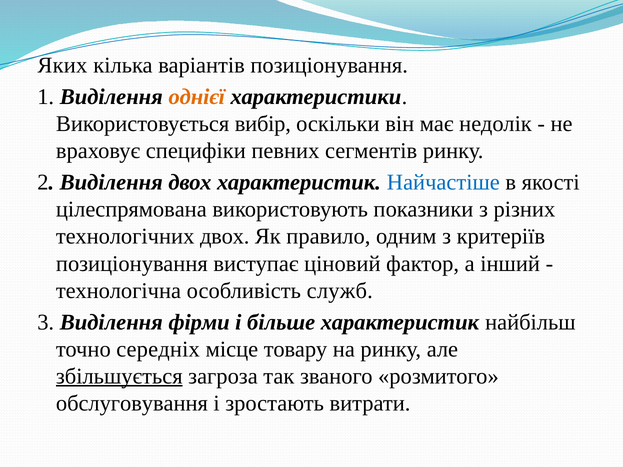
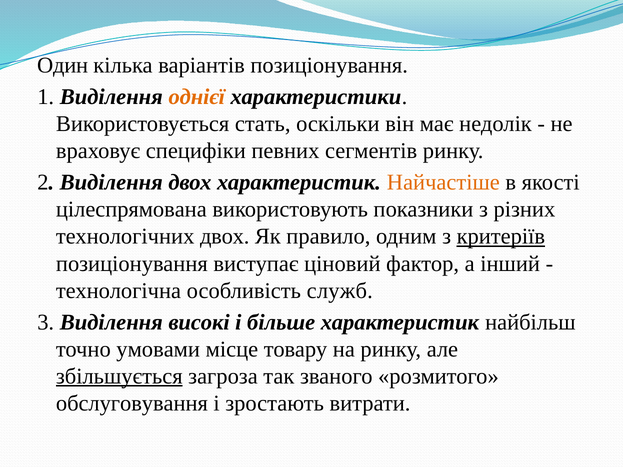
Яких: Яких -> Один
вибір: вибір -> стать
Найчастіше colour: blue -> orange
критеріїв underline: none -> present
фірми: фірми -> високі
середніх: середніх -> умовами
